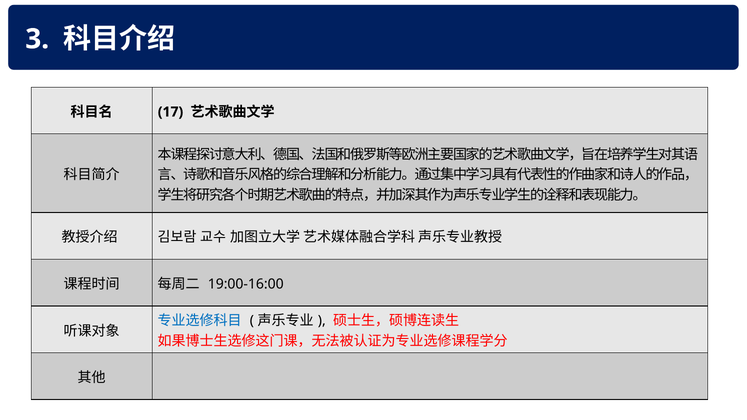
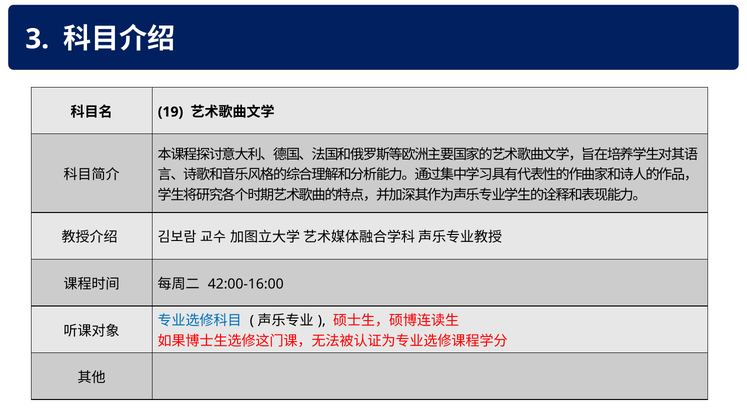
17: 17 -> 19
19:00-16:00: 19:00-16:00 -> 42:00-16:00
